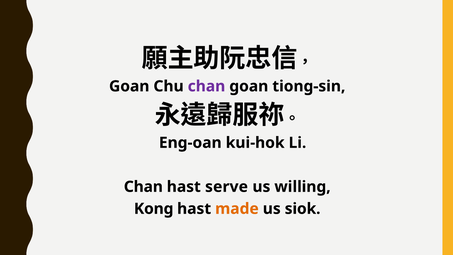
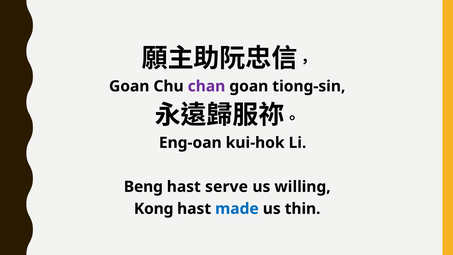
Chan at (143, 187): Chan -> Beng
made colour: orange -> blue
siok: siok -> thin
